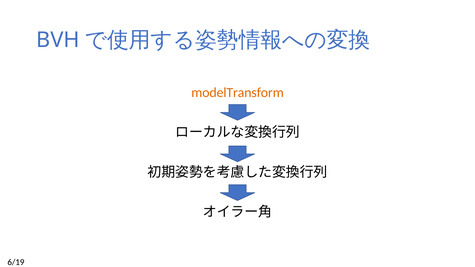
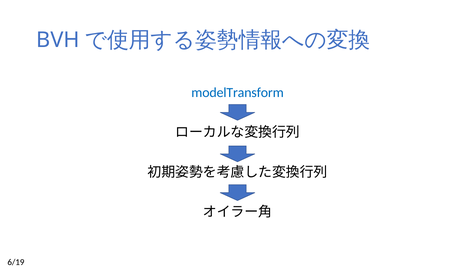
modelTransform colour: orange -> blue
